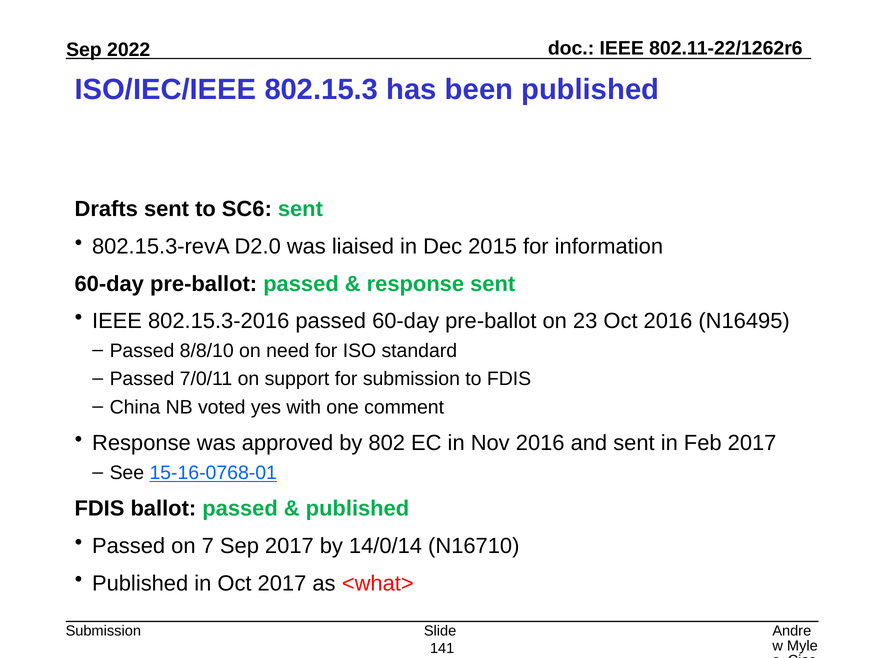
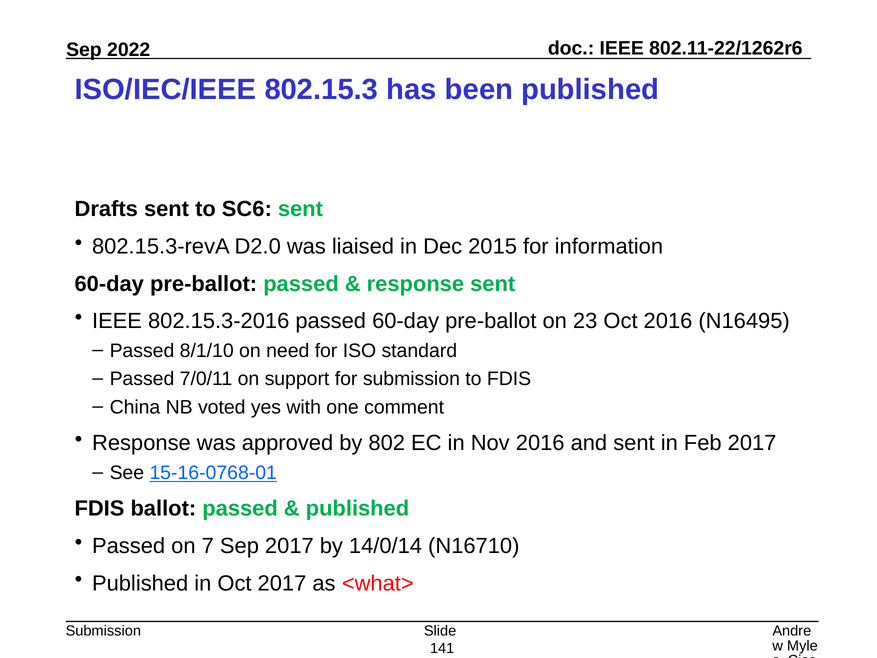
8/8/10: 8/8/10 -> 8/1/10
